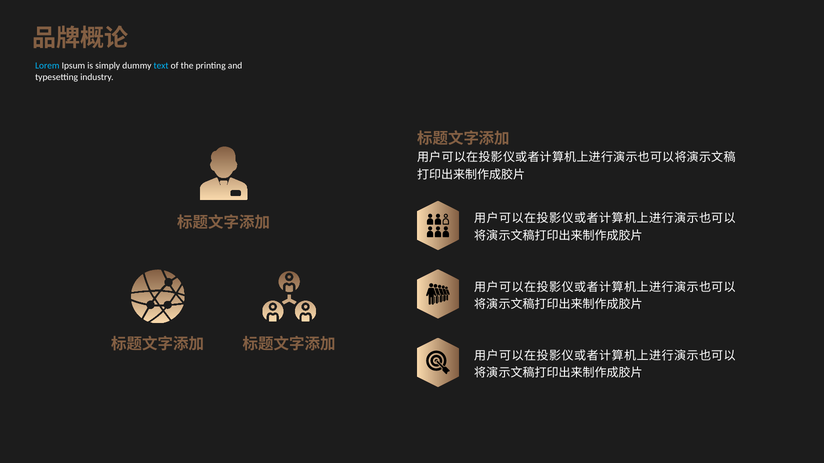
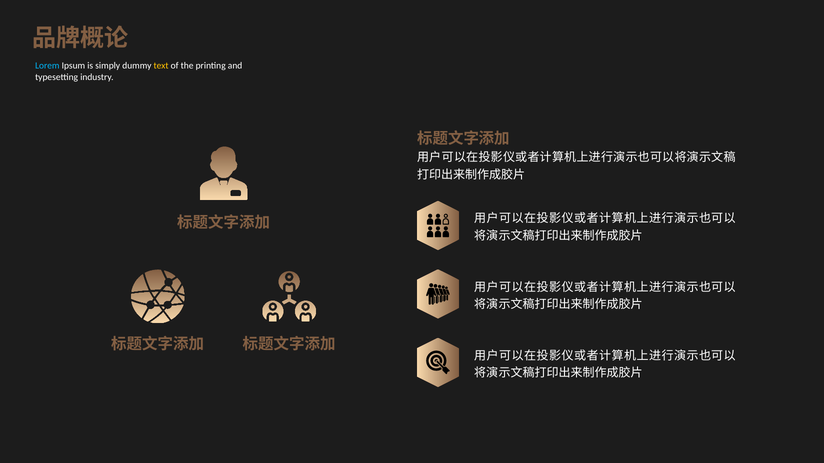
text colour: light blue -> yellow
